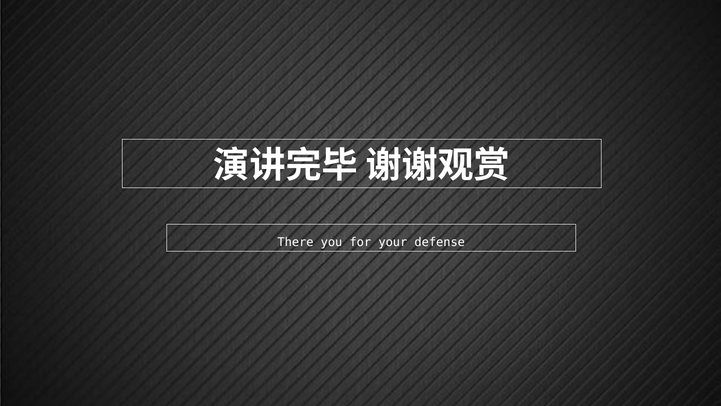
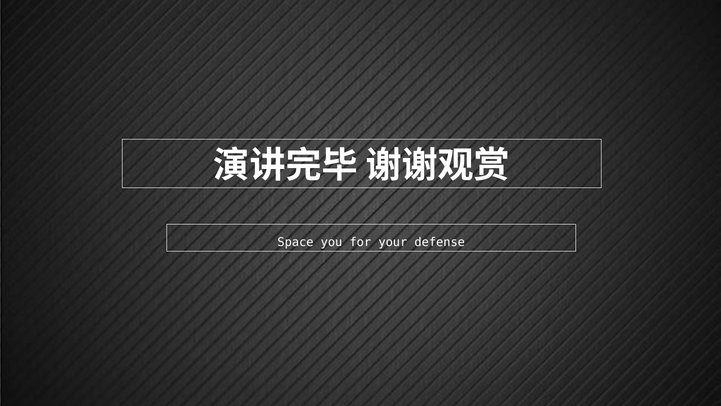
There: There -> Space
